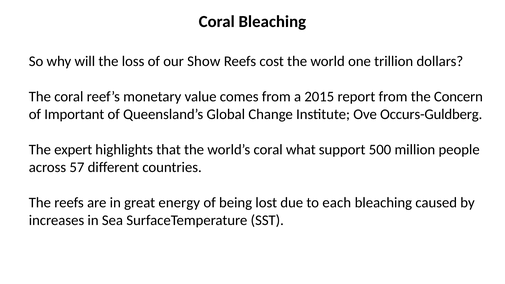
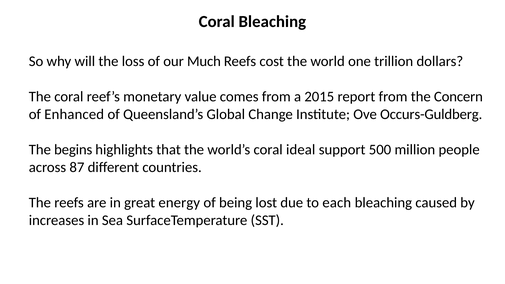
Show: Show -> Much
Important: Important -> Enhanced
expert: expert -> begins
what: what -> ideal
57: 57 -> 87
